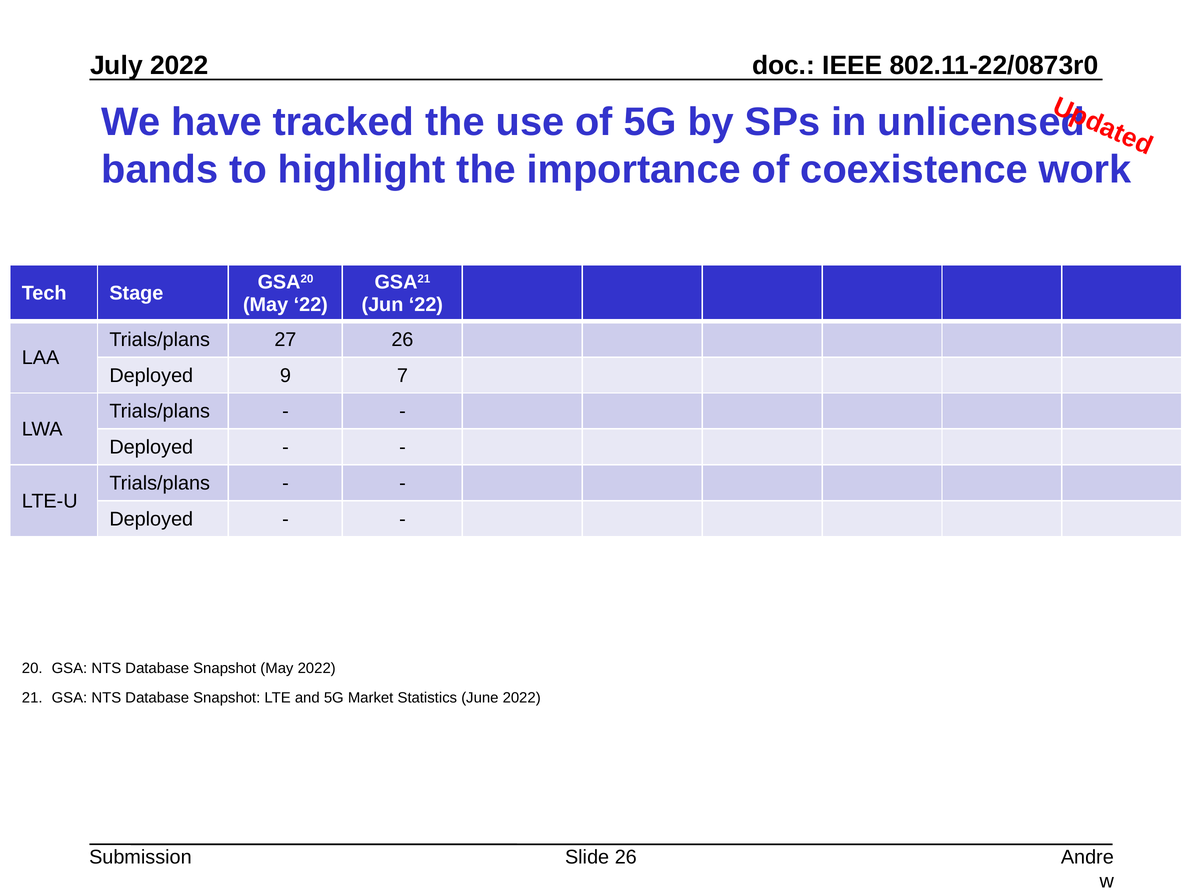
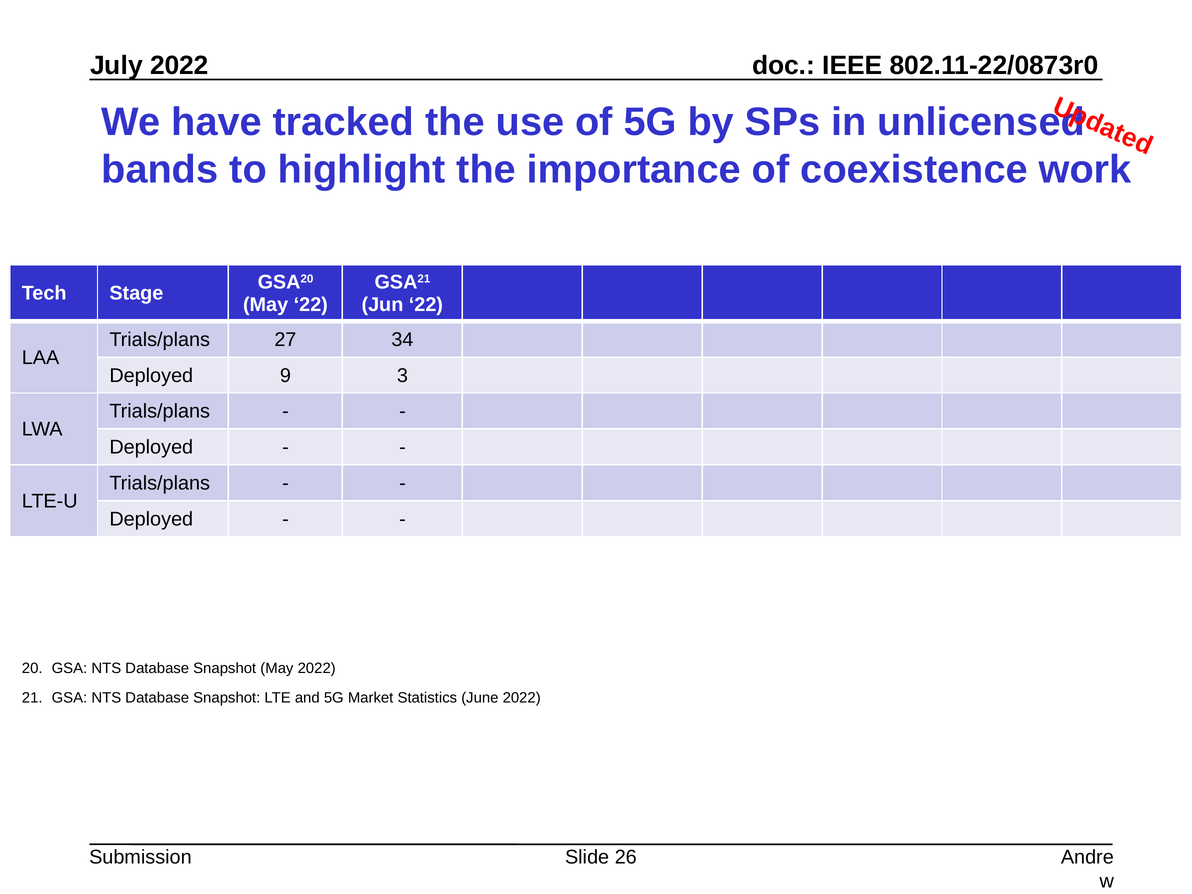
27 26: 26 -> 34
7: 7 -> 3
